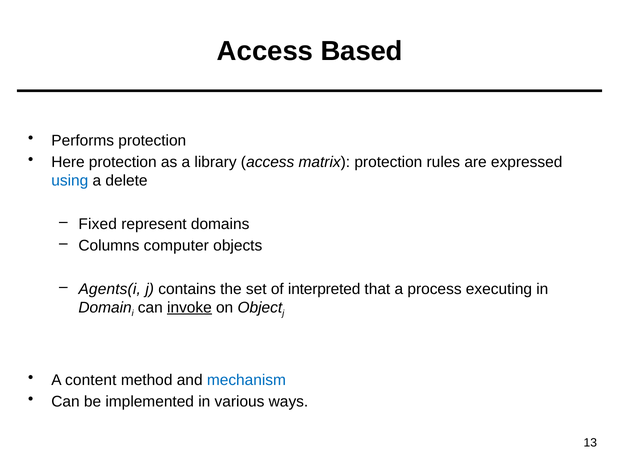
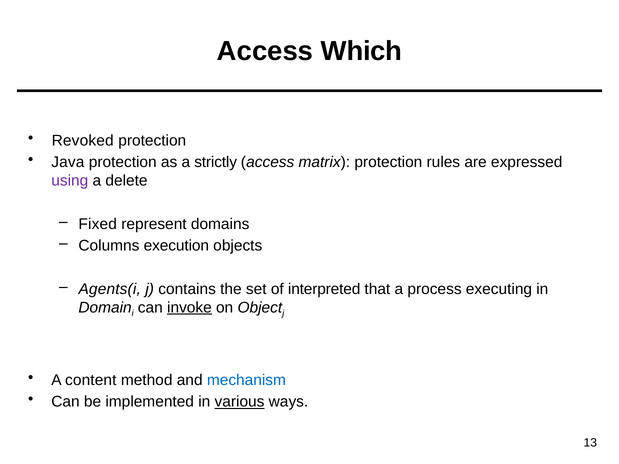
Based: Based -> Which
Performs: Performs -> Revoked
Here: Here -> Java
library: library -> strictly
using colour: blue -> purple
computer: computer -> execution
various underline: none -> present
